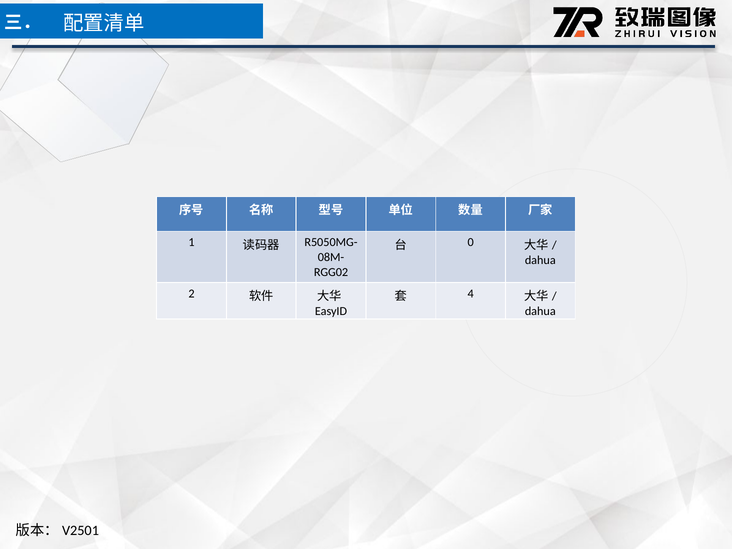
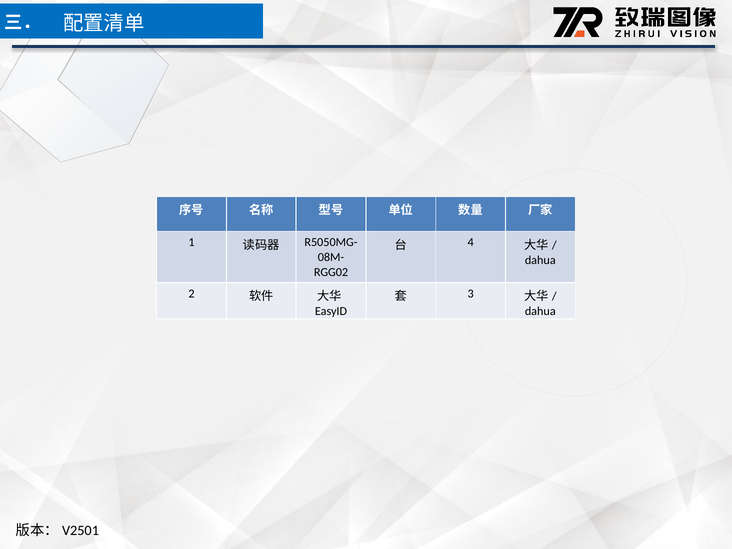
0: 0 -> 4
4: 4 -> 3
